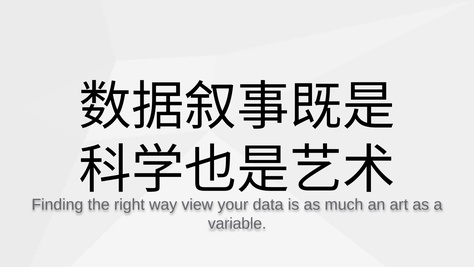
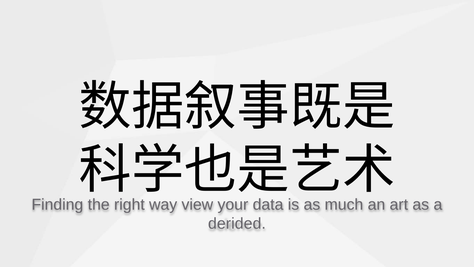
variable: variable -> derided
